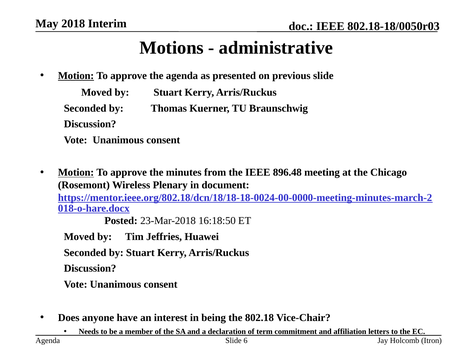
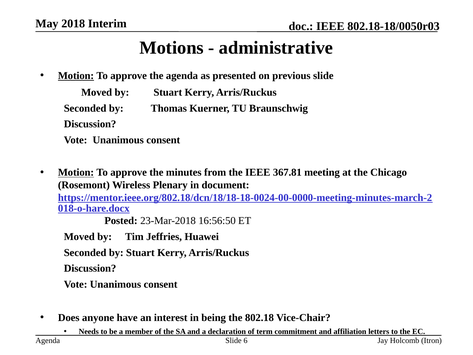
896.48: 896.48 -> 367.81
16:18:50: 16:18:50 -> 16:56:50
